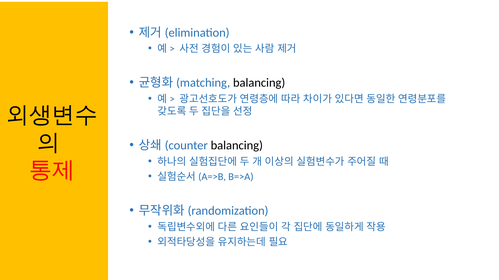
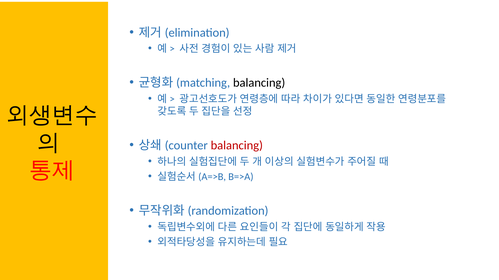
balancing at (237, 146) colour: black -> red
